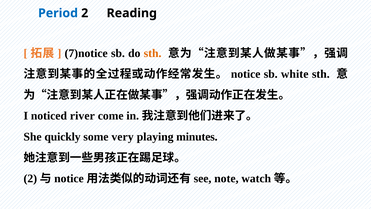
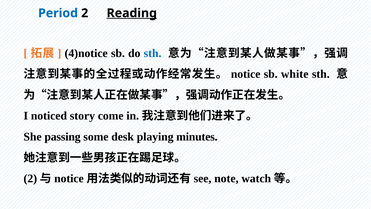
Reading underline: none -> present
7)notice: 7)notice -> 4)notice
sth at (153, 53) colour: orange -> blue
river: river -> story
quickly: quickly -> passing
very: very -> desk
